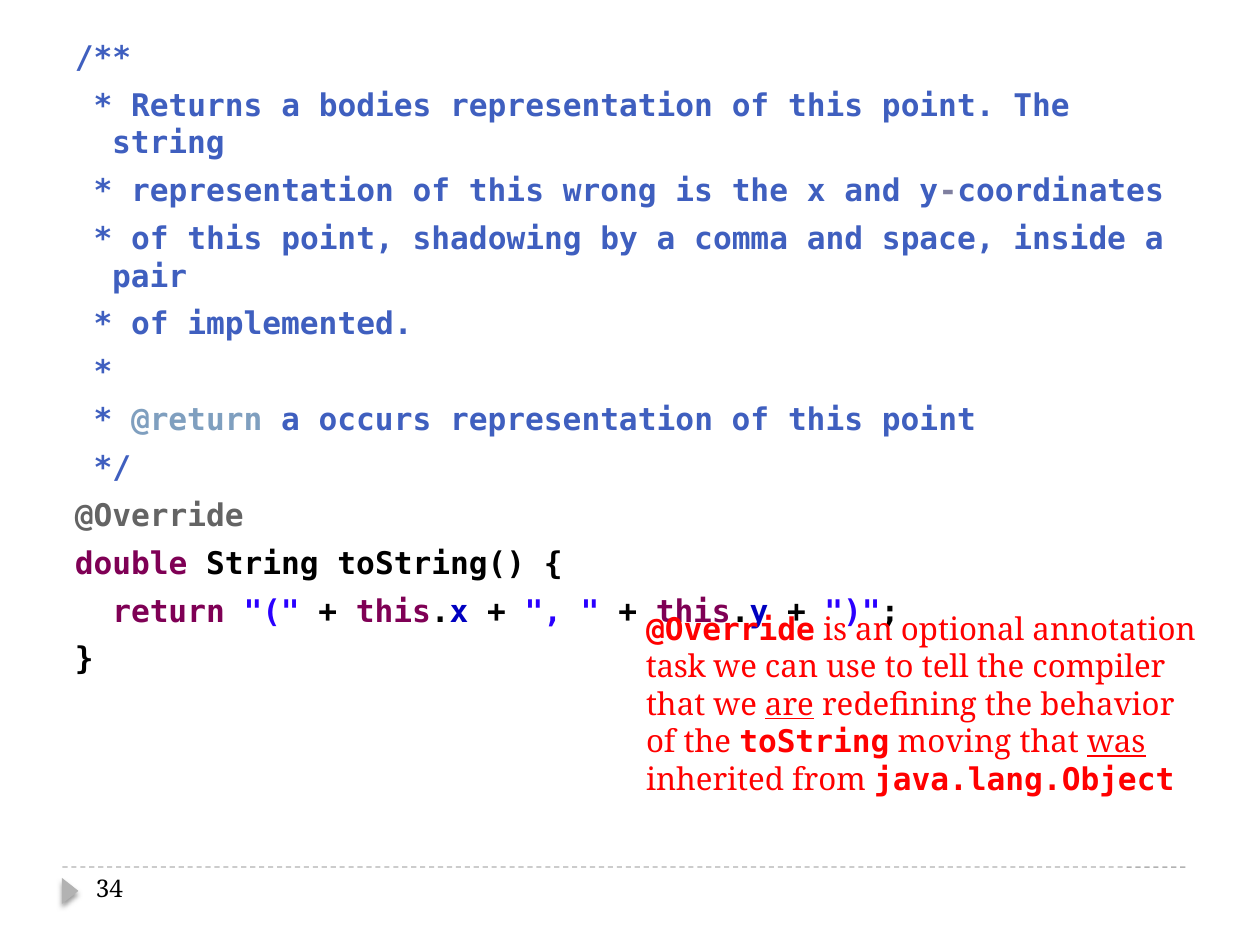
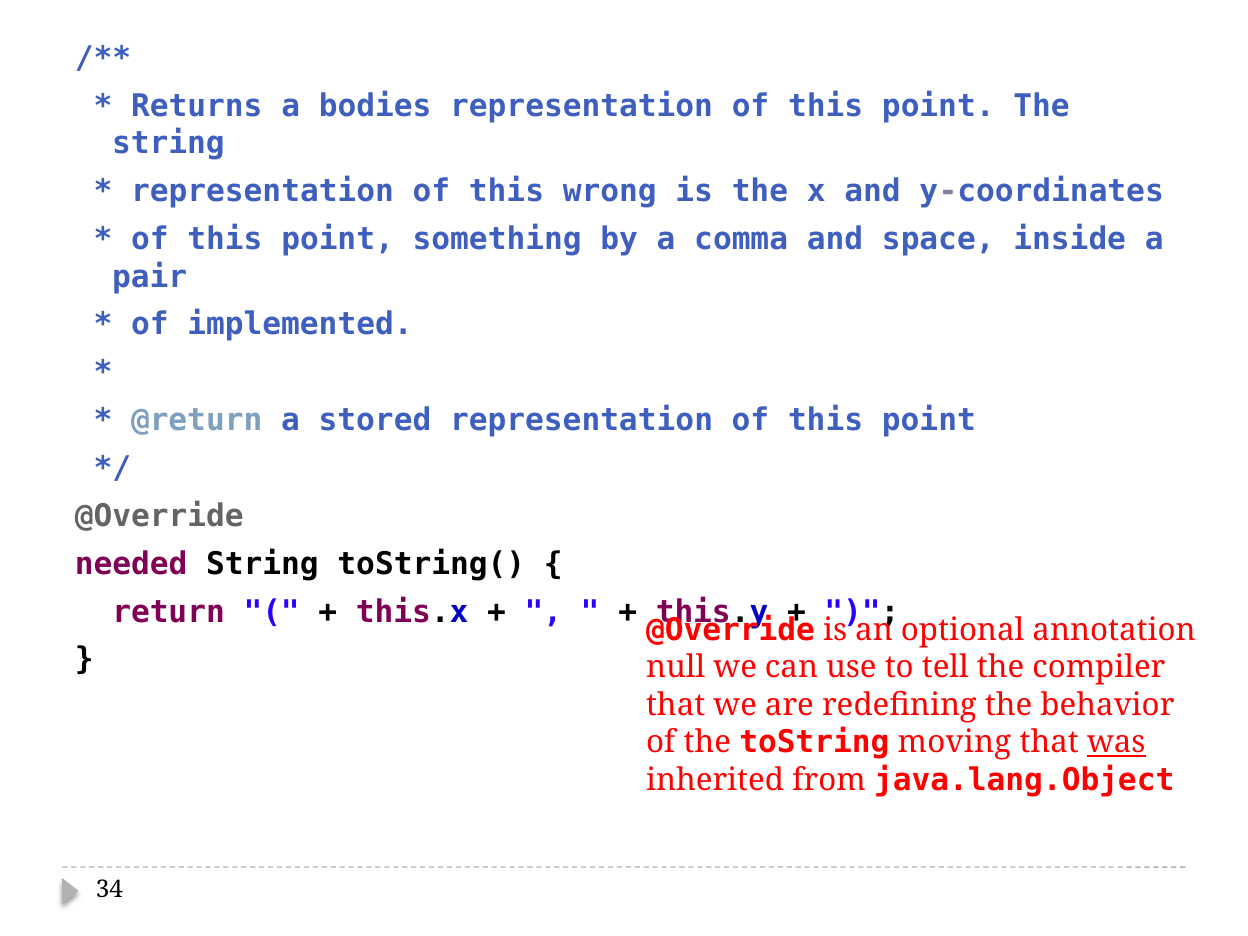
shadowing: shadowing -> something
occurs: occurs -> stored
double: double -> needed
task: task -> null
are underline: present -> none
